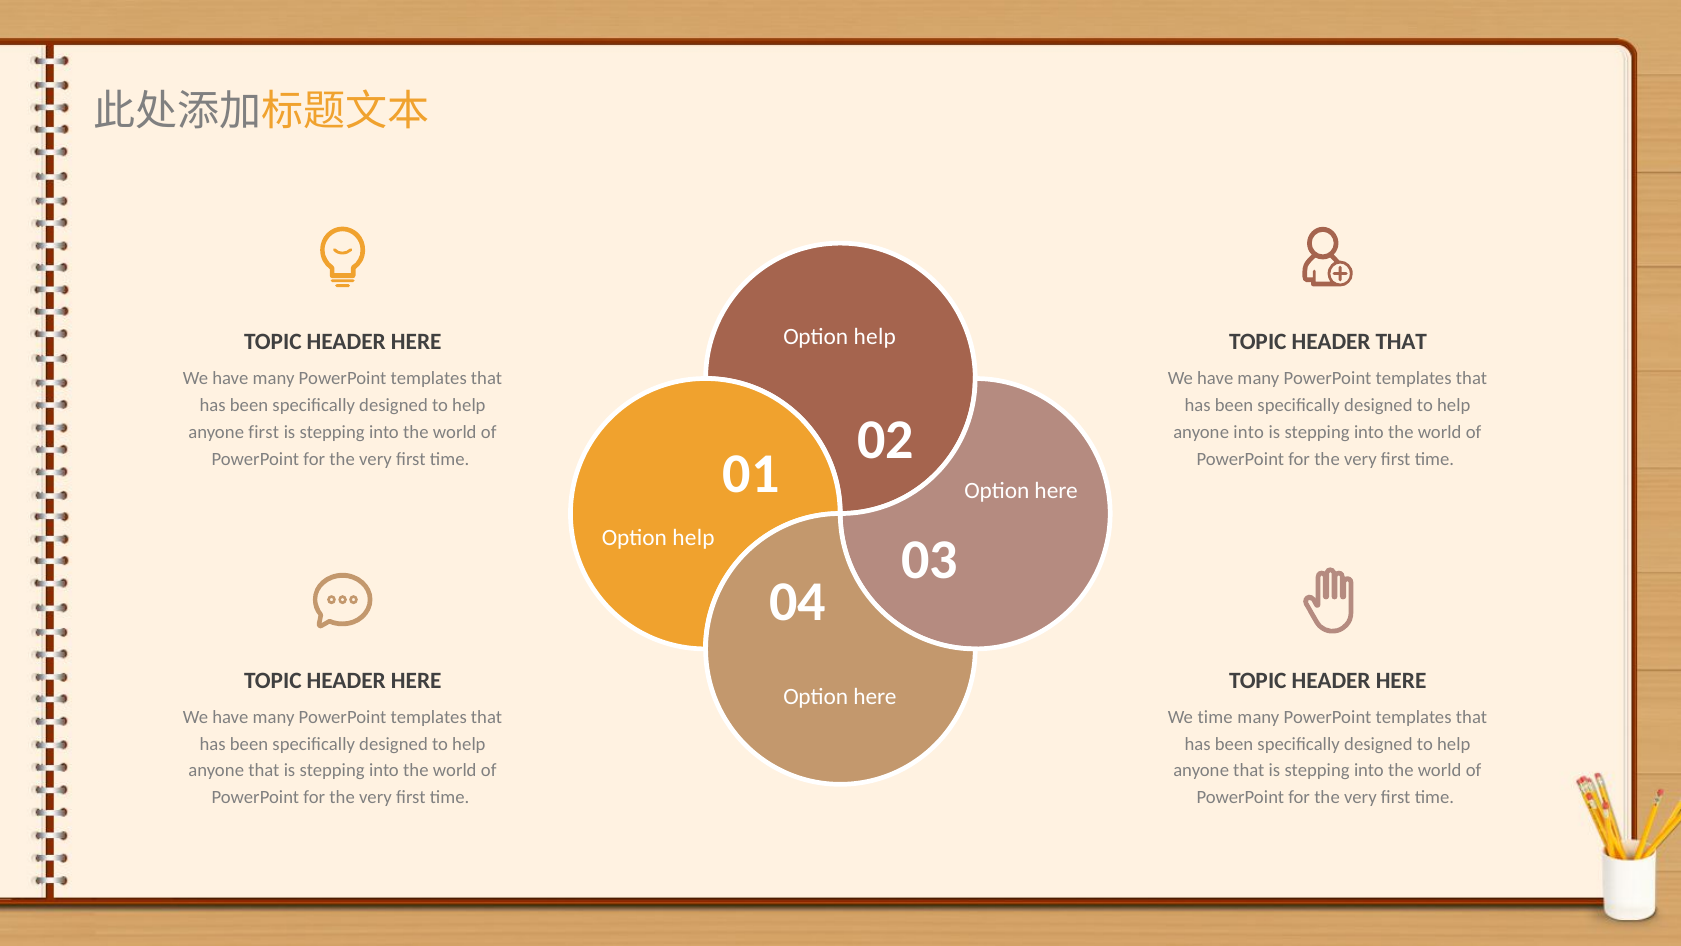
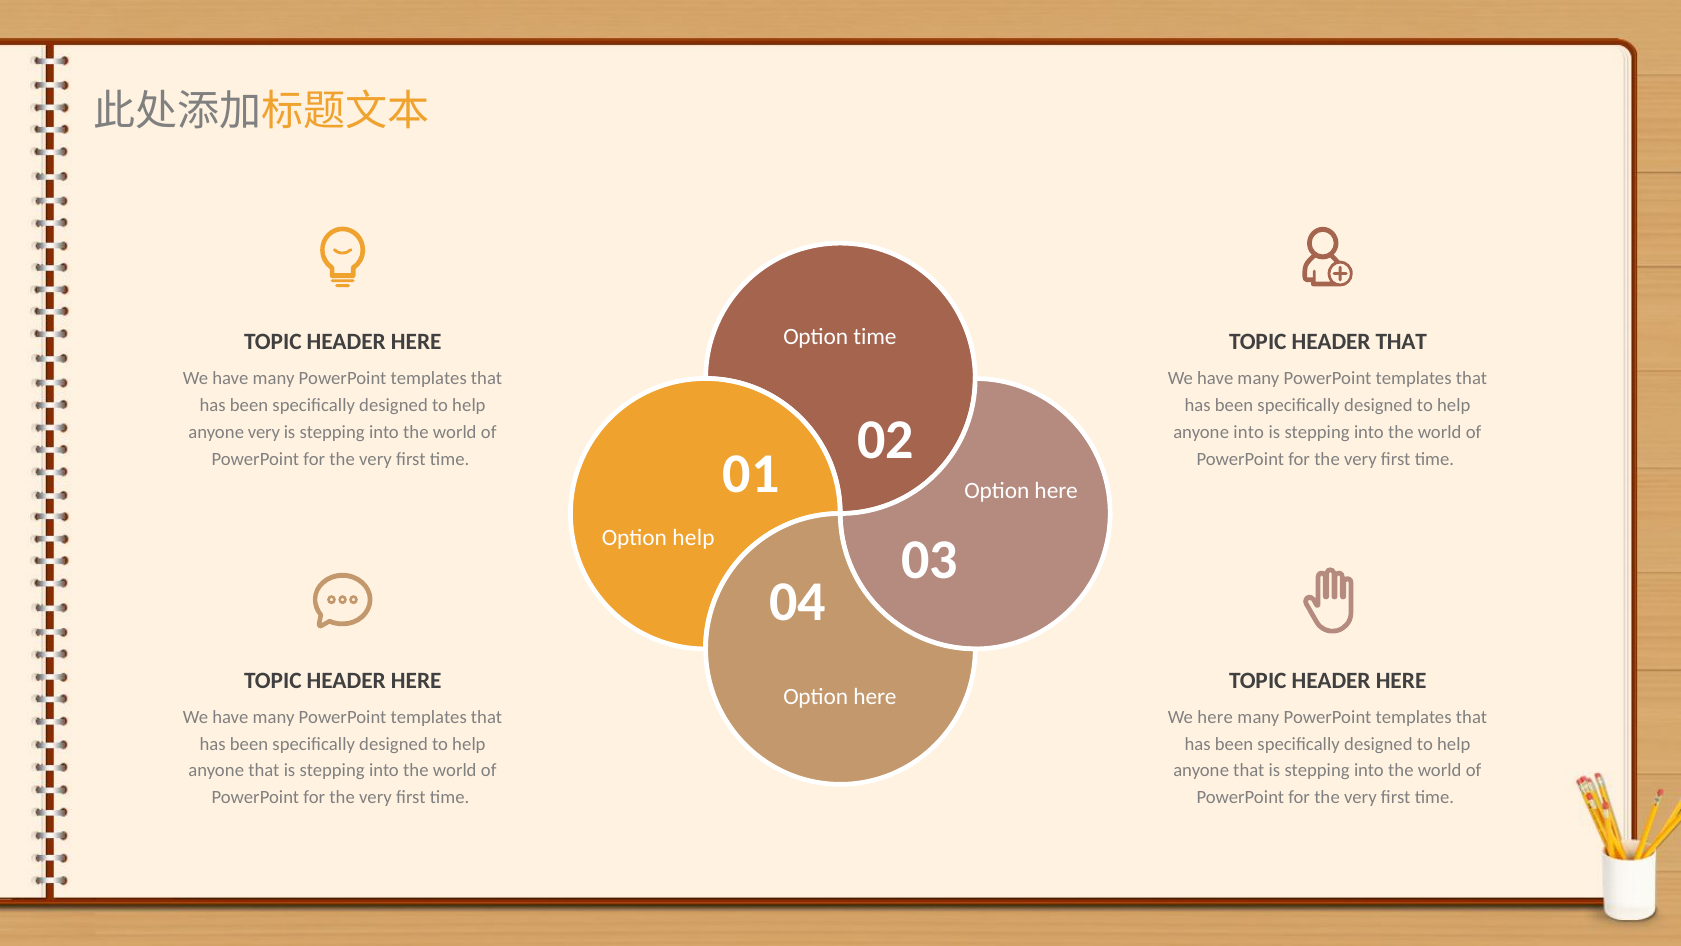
help at (875, 337): help -> time
anyone first: first -> very
We time: time -> here
